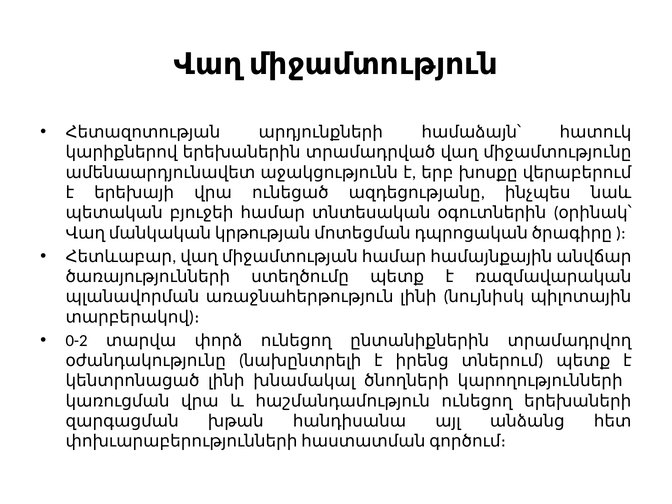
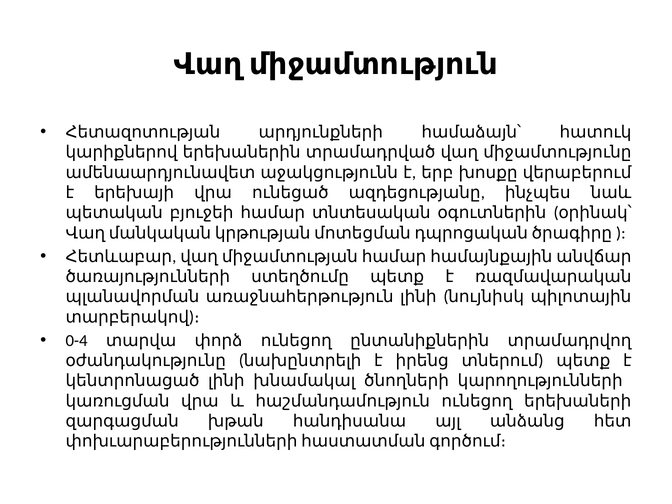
0-2: 0-2 -> 0-4
